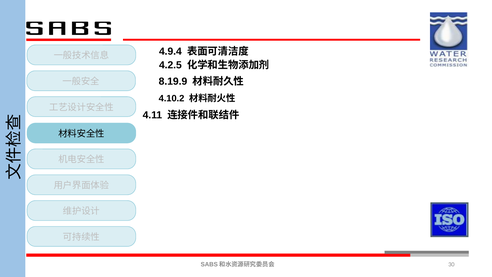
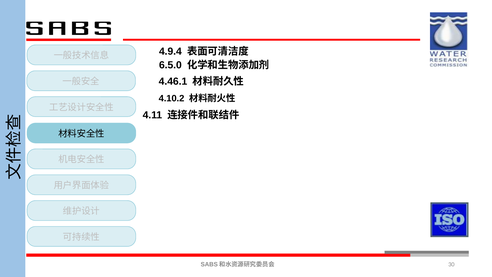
4.2.5: 4.2.5 -> 6.5.0
8.19.9: 8.19.9 -> 4.46.1
